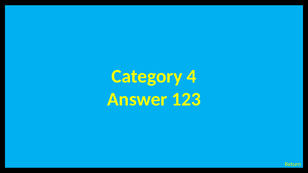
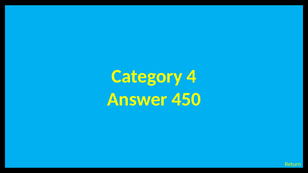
123: 123 -> 450
